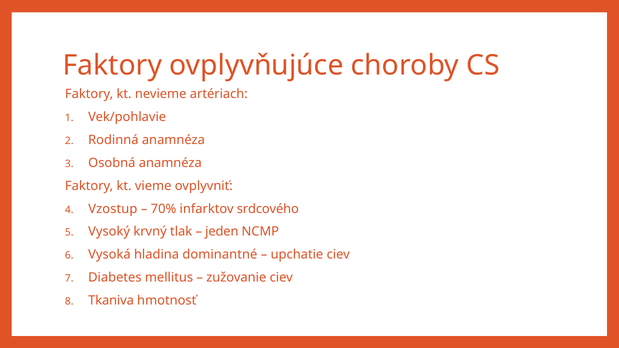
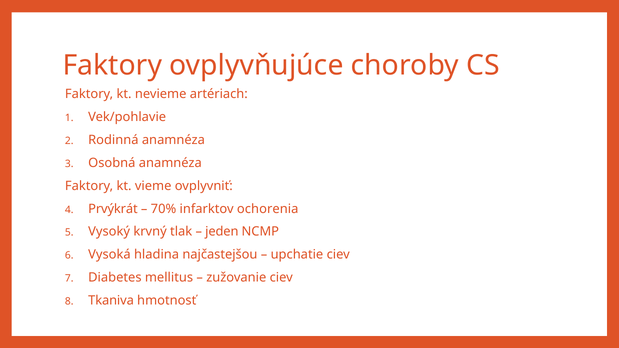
Vzostup: Vzostup -> Prvýkrát
srdcového: srdcového -> ochorenia
dominantné: dominantné -> najčastejšou
